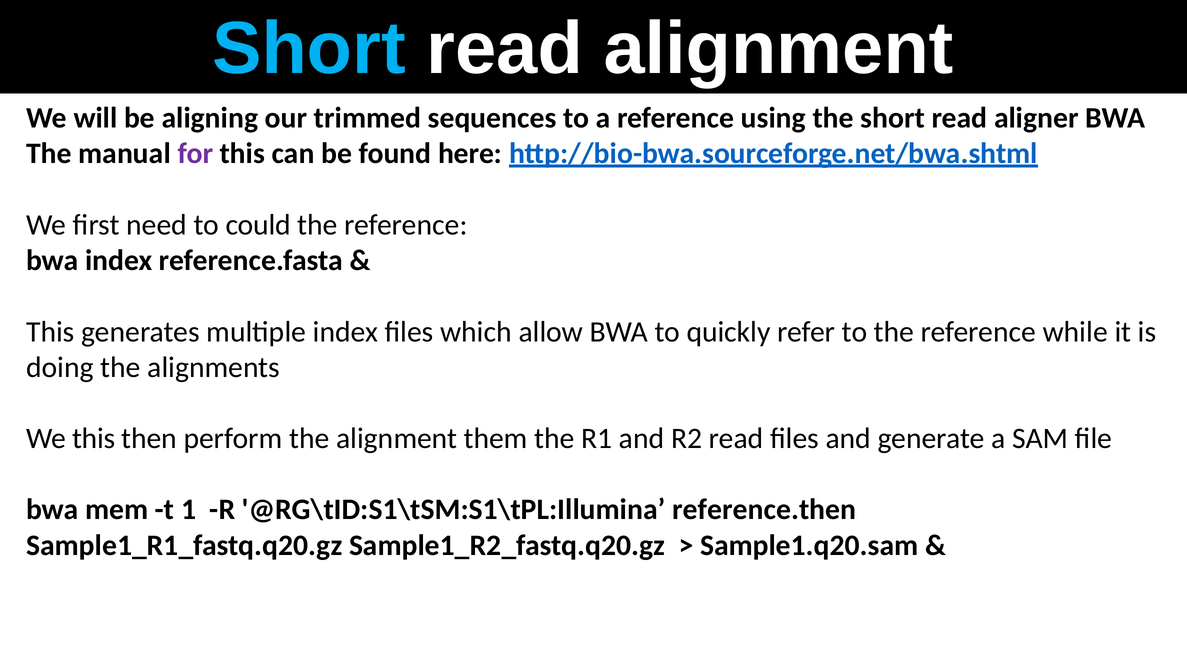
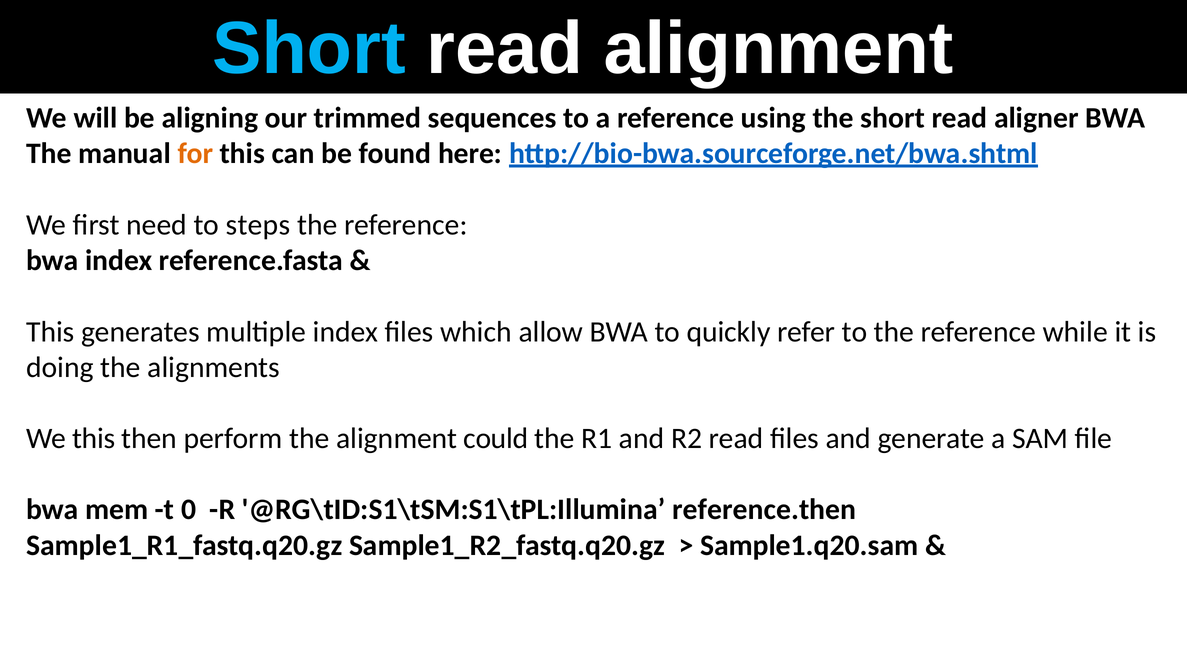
for colour: purple -> orange
could: could -> steps
them: them -> could
1: 1 -> 0
